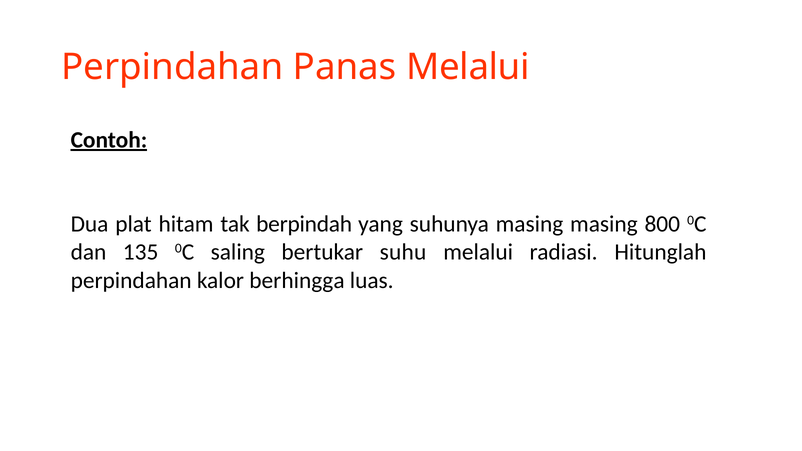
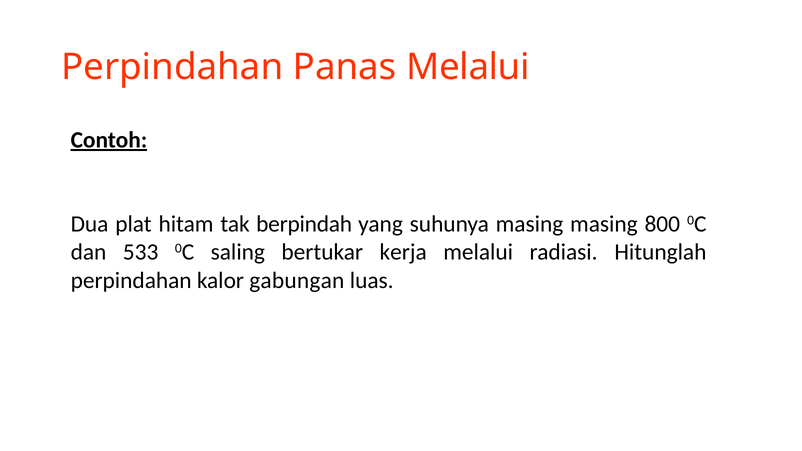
135: 135 -> 533
suhu: suhu -> kerja
berhingga: berhingga -> gabungan
